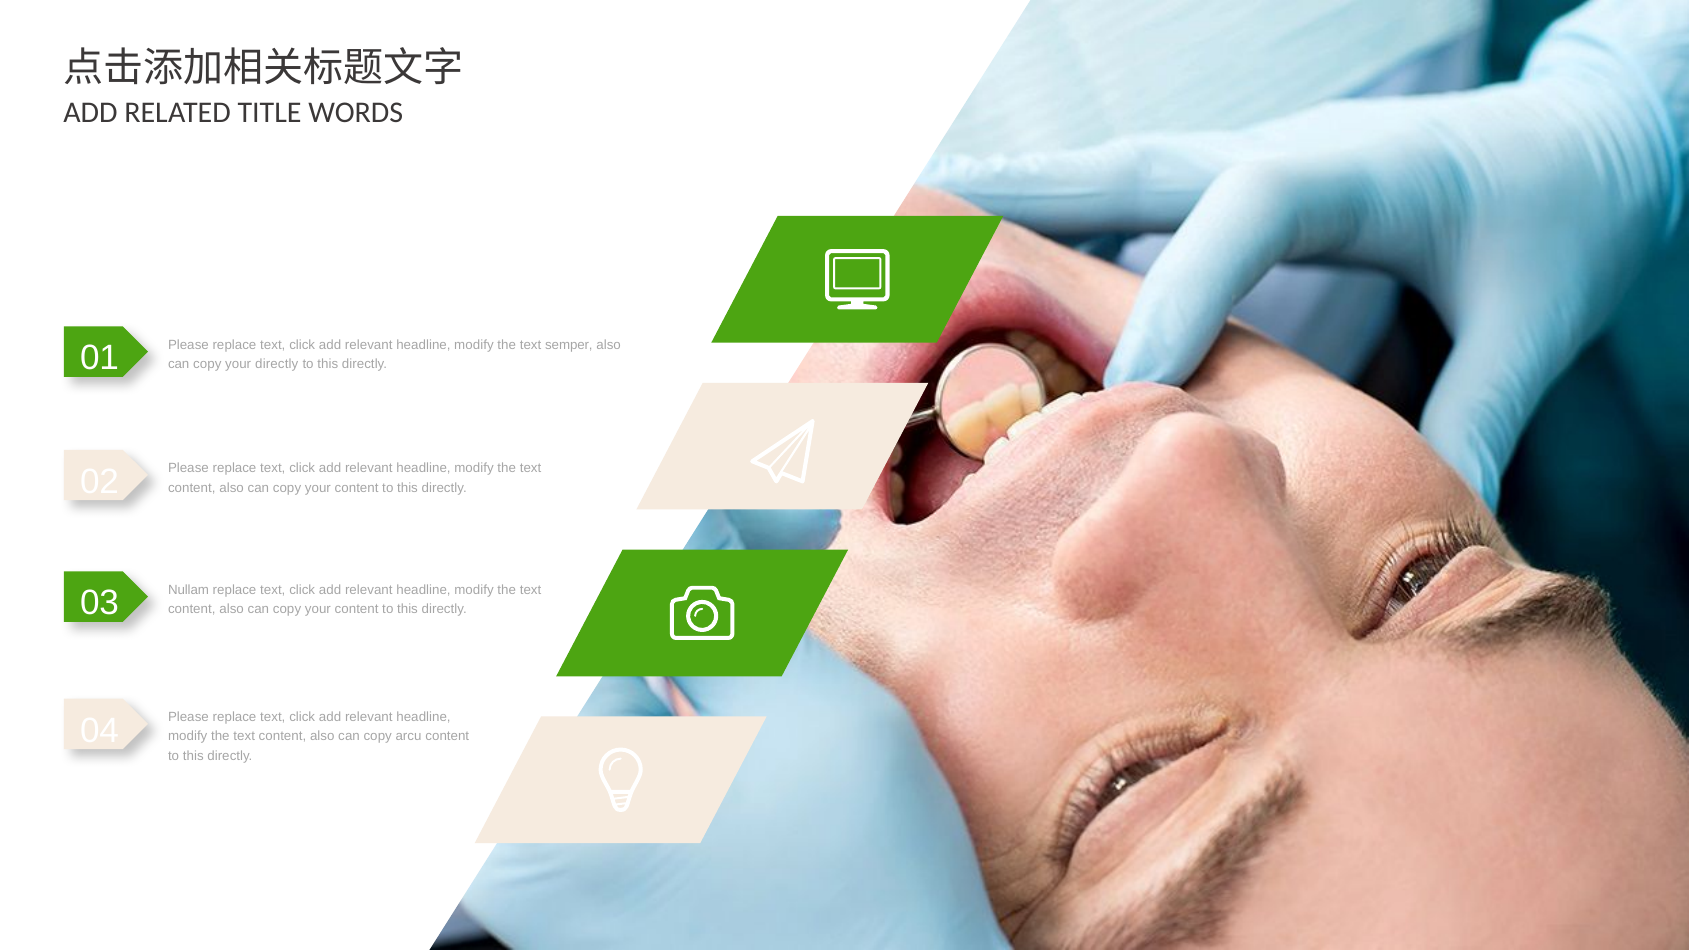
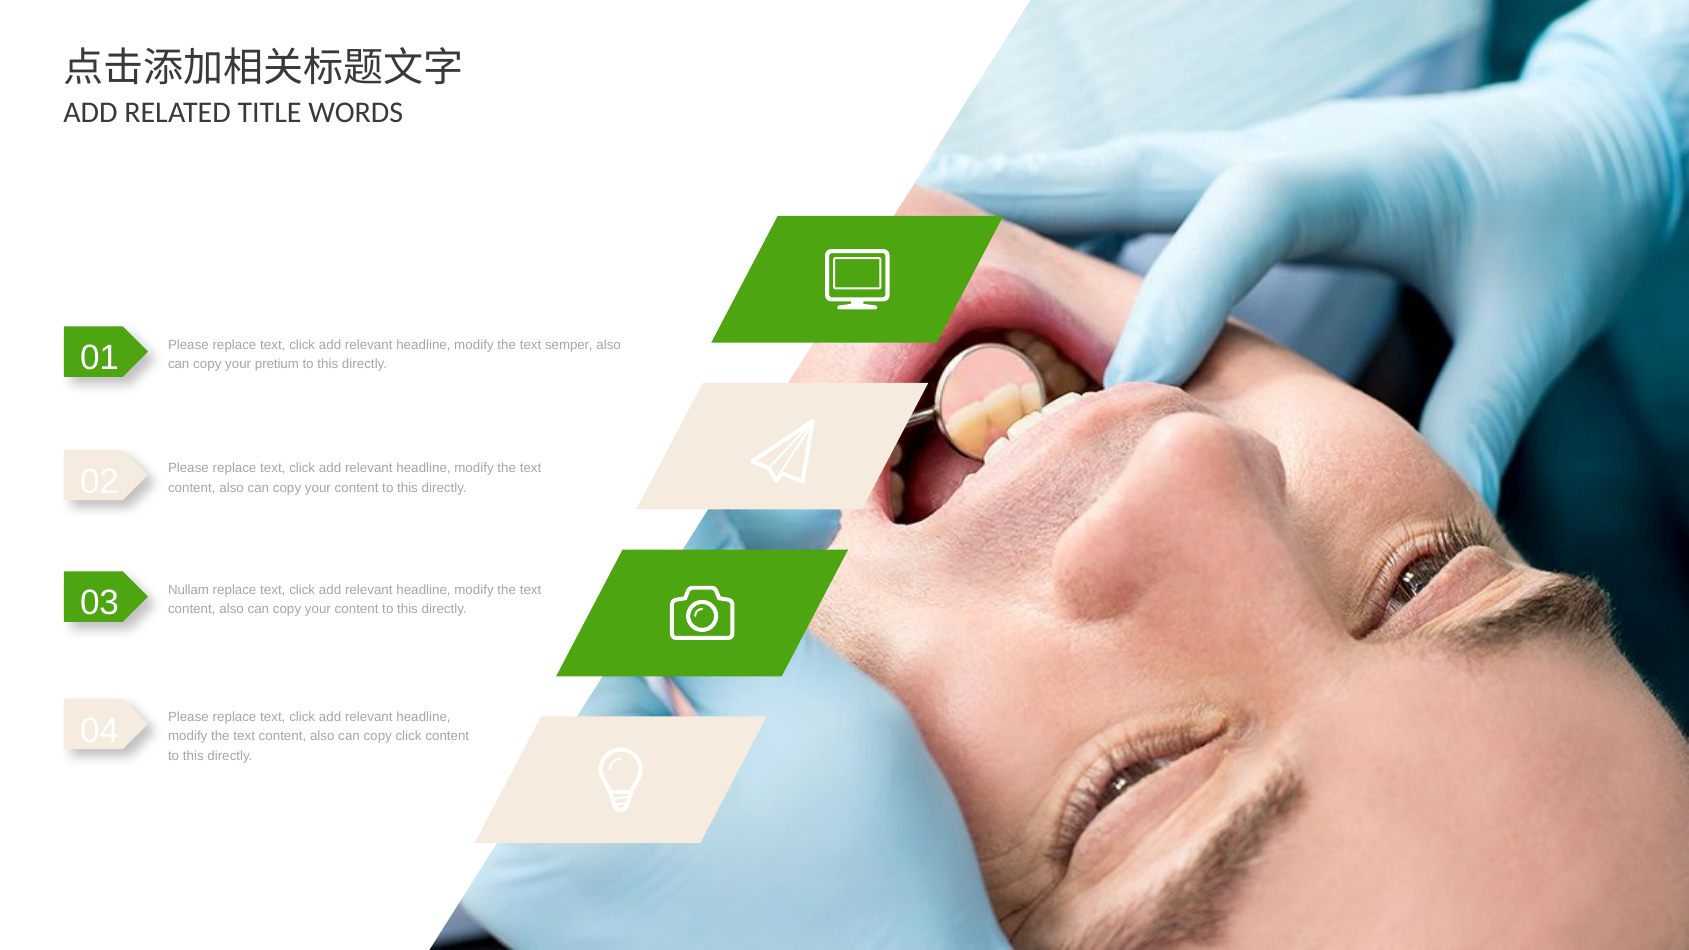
your directly: directly -> pretium
copy arcu: arcu -> click
